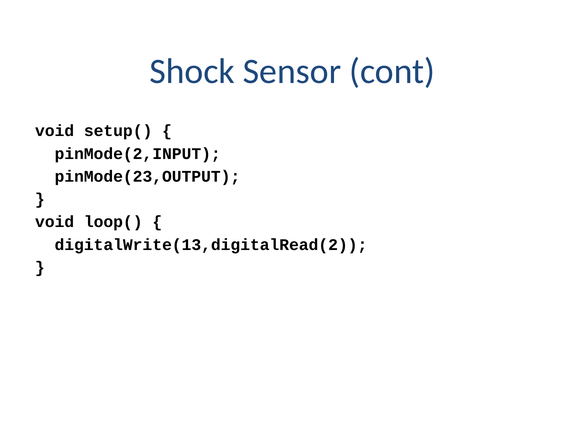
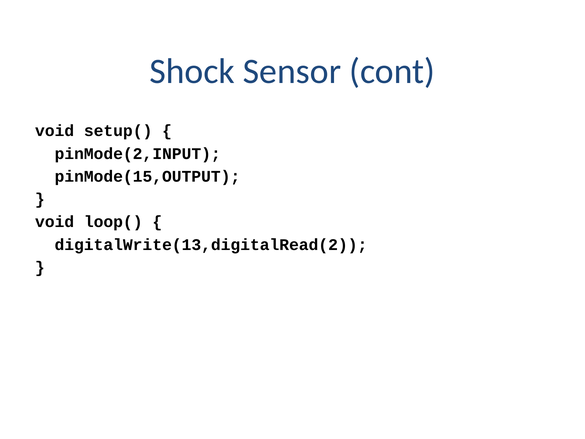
pinMode(23,OUTPUT: pinMode(23,OUTPUT -> pinMode(15,OUTPUT
